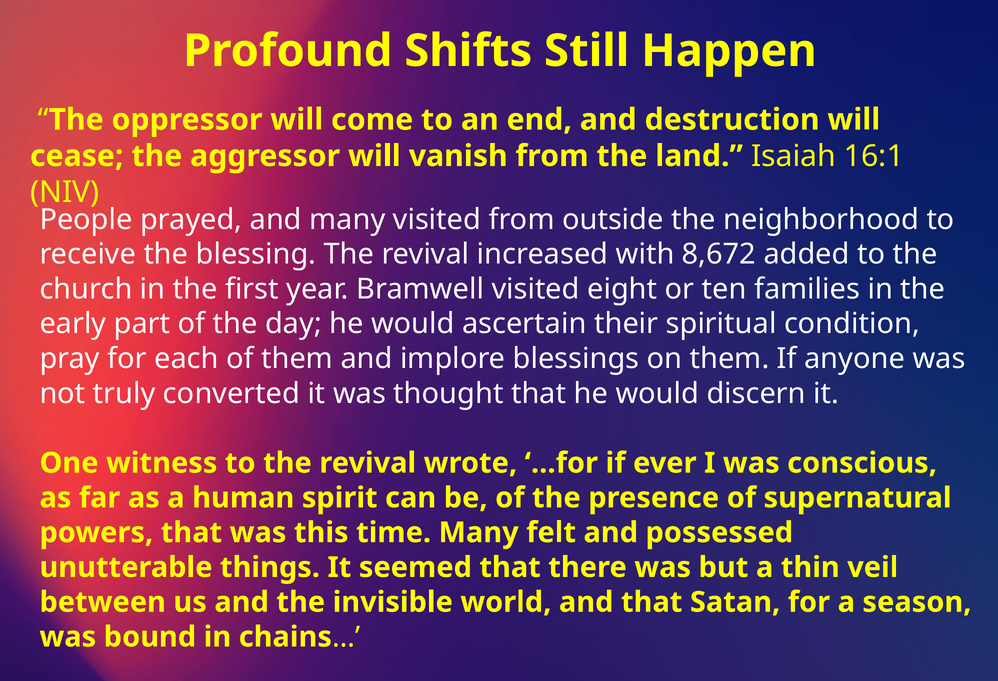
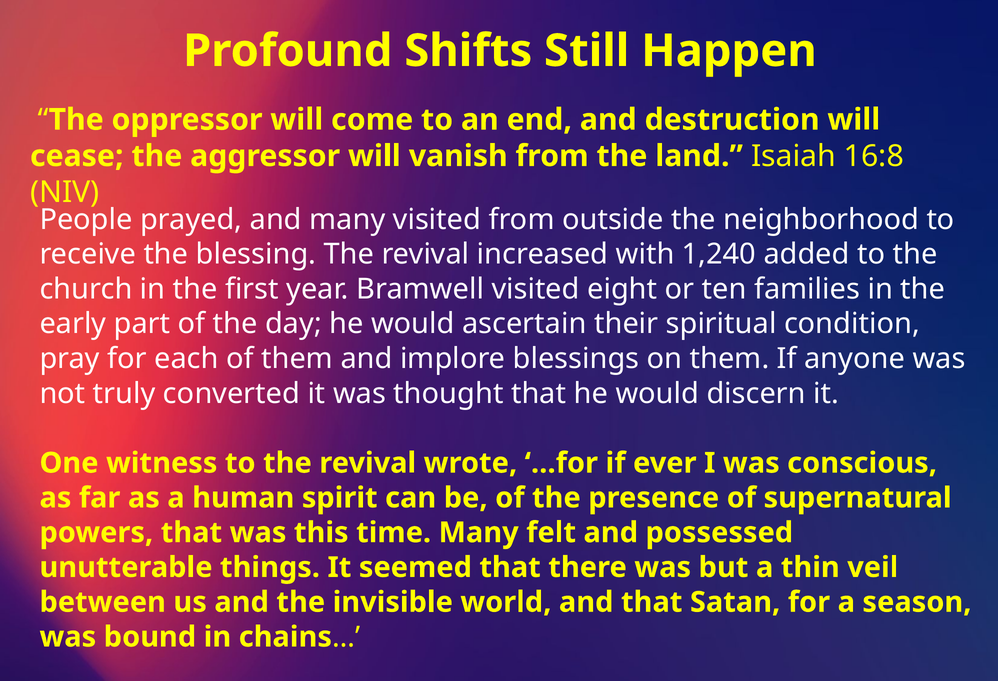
16:1: 16:1 -> 16:8
8,672: 8,672 -> 1,240
